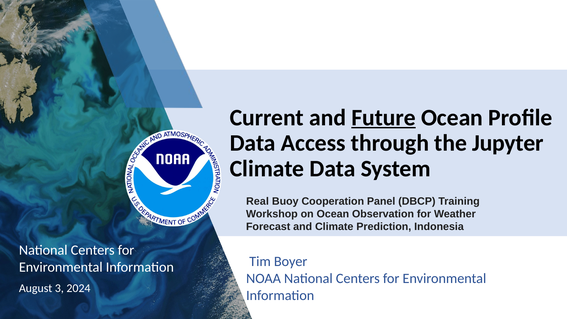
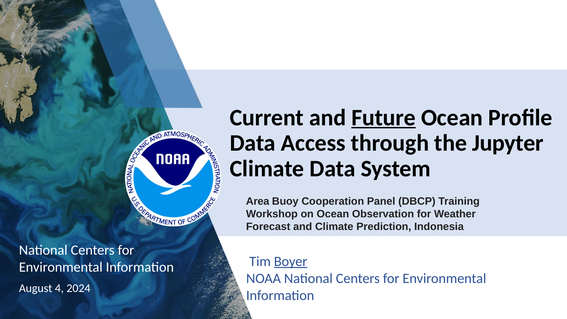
Real: Real -> Area
Boyer underline: none -> present
3: 3 -> 4
